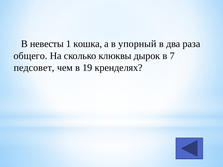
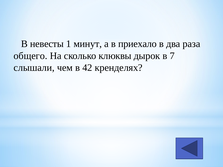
кошка: кошка -> минут
упорный: упорный -> приехало
педсовет: педсовет -> слышали
19: 19 -> 42
